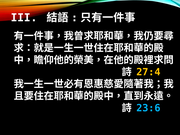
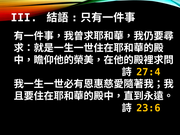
23:6 colour: light blue -> yellow
